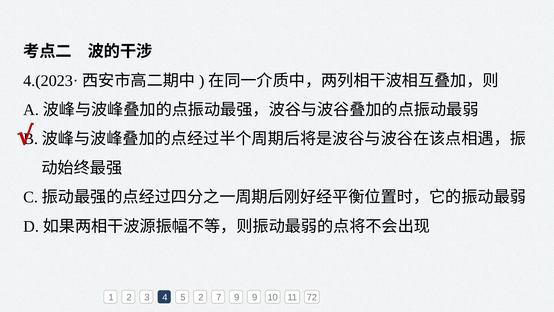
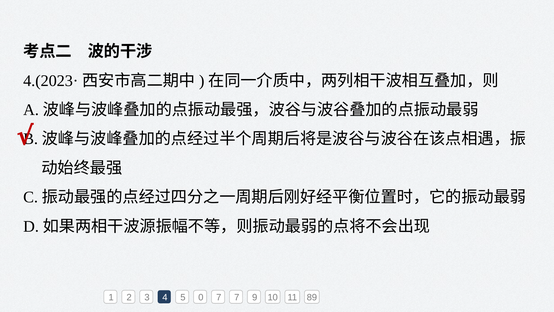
5 2: 2 -> 0
7 9: 9 -> 7
72: 72 -> 89
